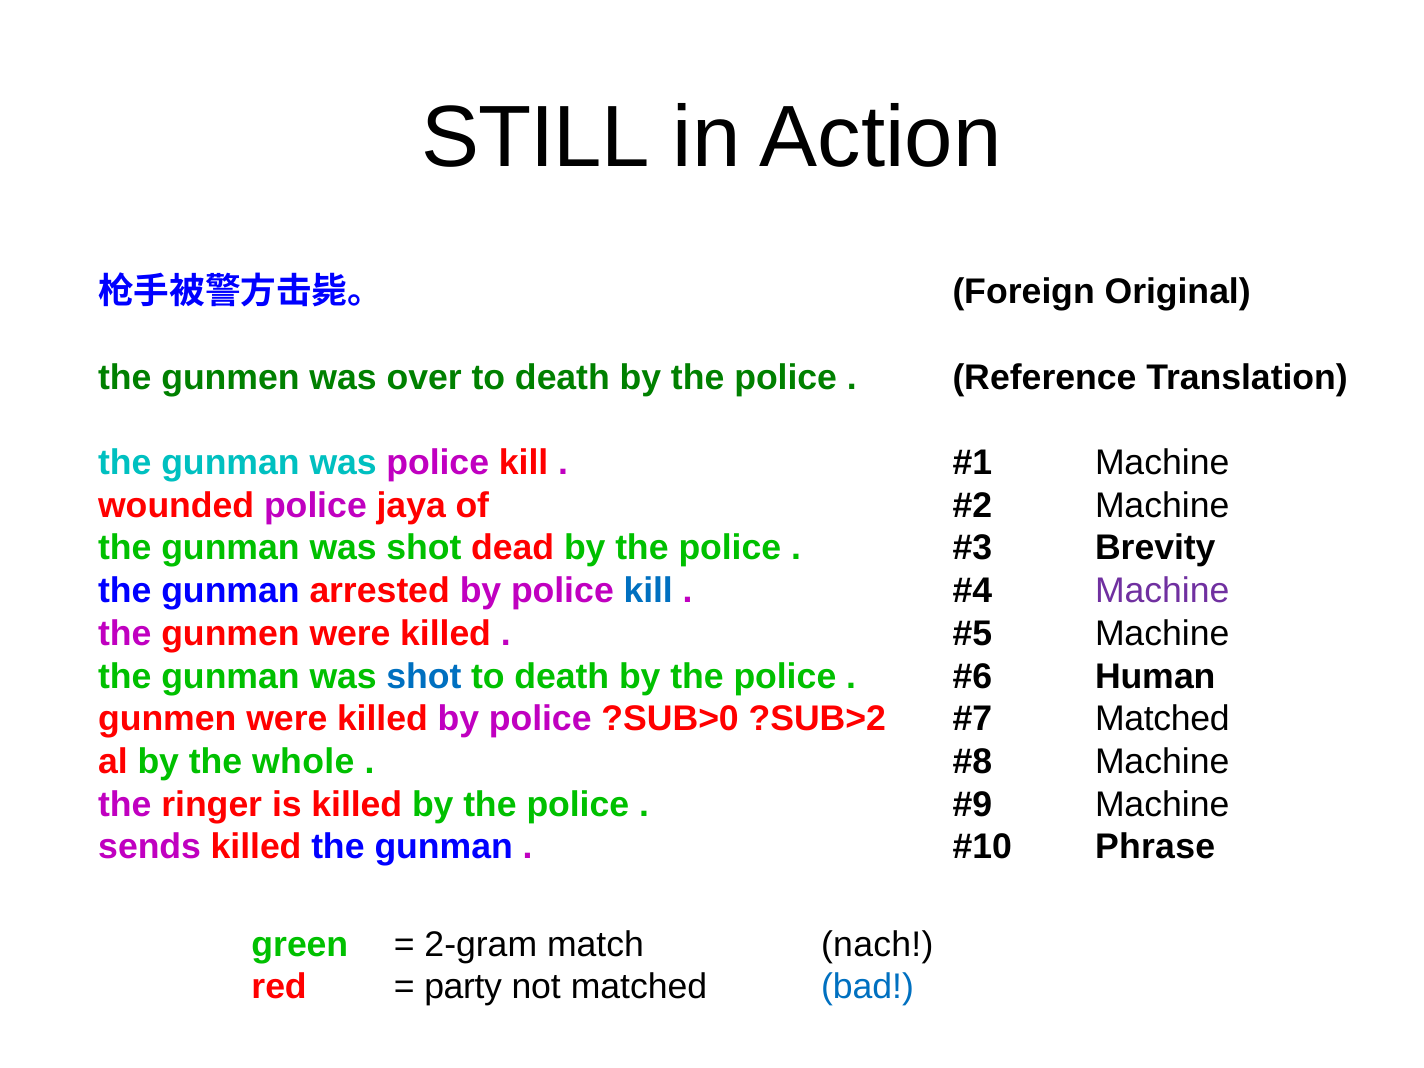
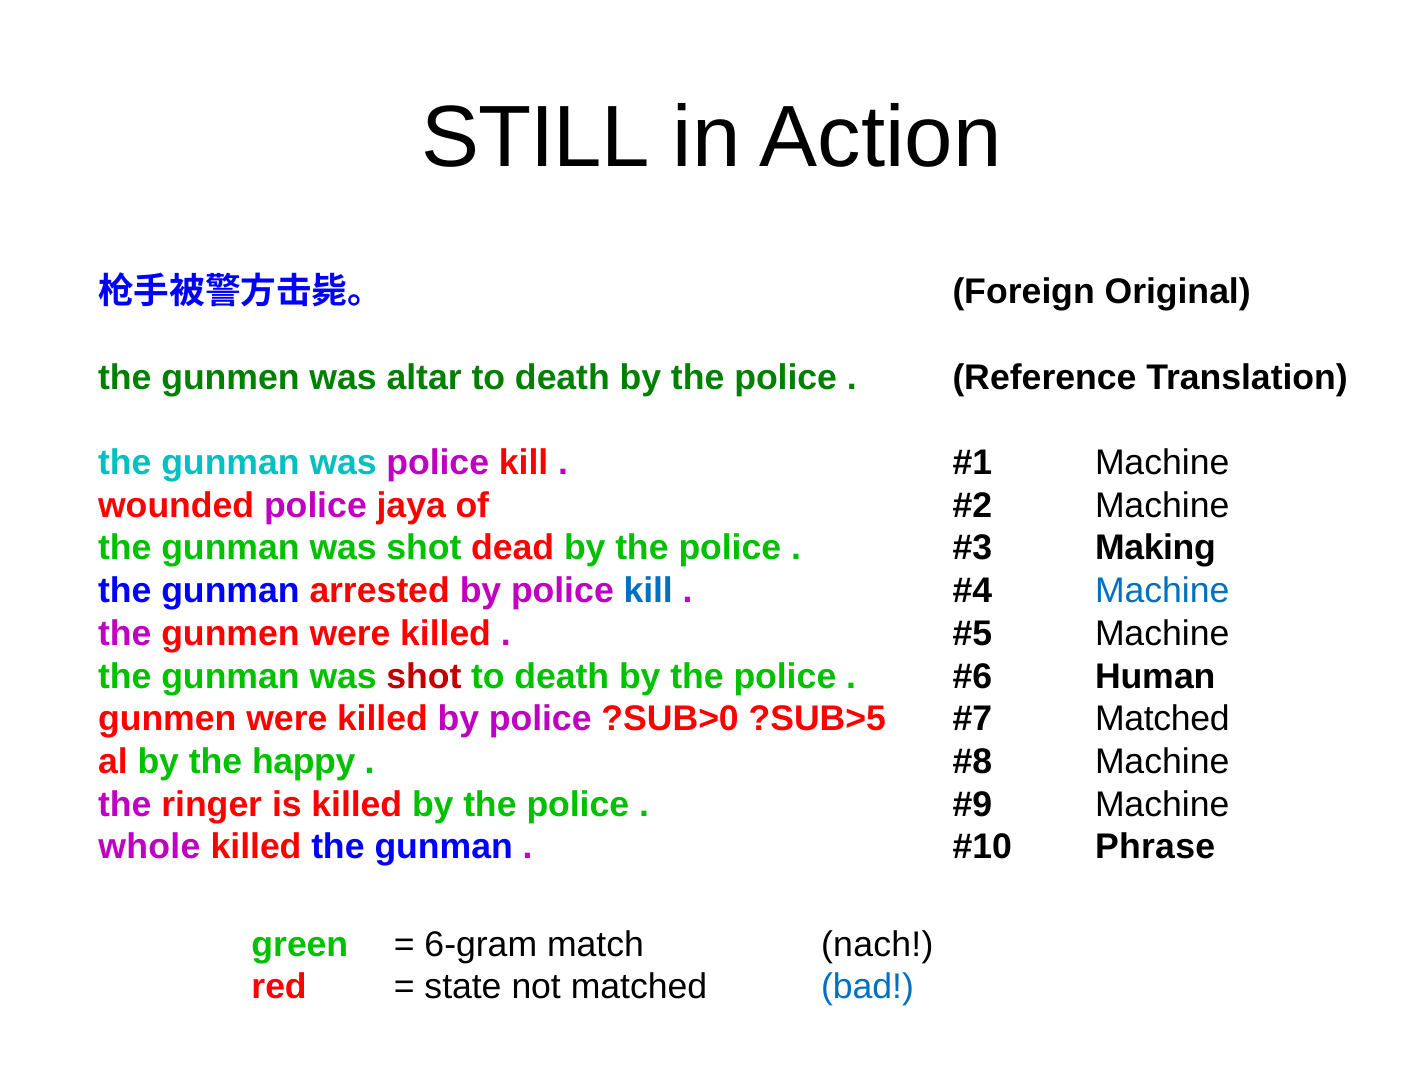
over: over -> altar
Brevity: Brevity -> Making
Machine at (1162, 591) colour: purple -> blue
shot at (424, 676) colour: blue -> red
?SUB>2: ?SUB>2 -> ?SUB>5
whole: whole -> happy
sends: sends -> whole
2-gram: 2-gram -> 6-gram
party: party -> state
